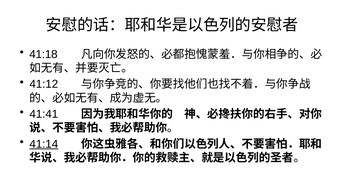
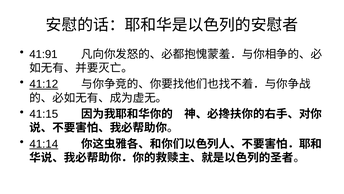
41:18: 41:18 -> 41:91
41:12 underline: none -> present
41:41: 41:41 -> 41:15
